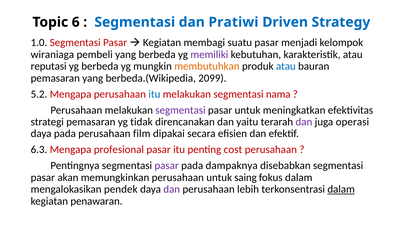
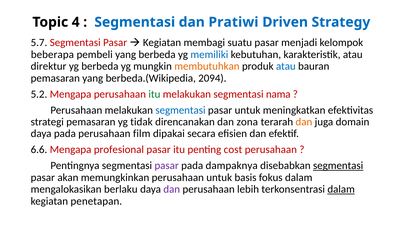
6: 6 -> 4
1.0: 1.0 -> 5.7
wiraniaga: wiraniaga -> beberapa
memiliki colour: purple -> blue
reputasi: reputasi -> direktur
2099: 2099 -> 2094
itu at (154, 94) colour: blue -> green
segmentasi at (180, 110) colour: purple -> blue
yaitu: yaitu -> zona
dan at (304, 122) colour: purple -> orange
operasi: operasi -> domain
6.3: 6.3 -> 6.6
segmentasi at (338, 165) underline: none -> present
saing: saing -> basis
pendek: pendek -> berlaku
penawaran: penawaran -> penetapan
